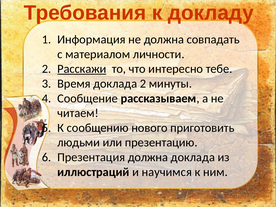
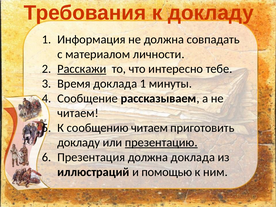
доклада 2: 2 -> 1
сообщению нового: нового -> читаем
людьми at (79, 143): людьми -> докладу
презентацию underline: none -> present
научимся: научимся -> помощью
